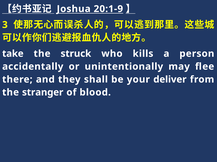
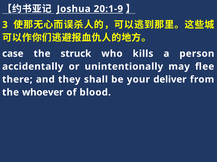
take: take -> case
stranger: stranger -> whoever
